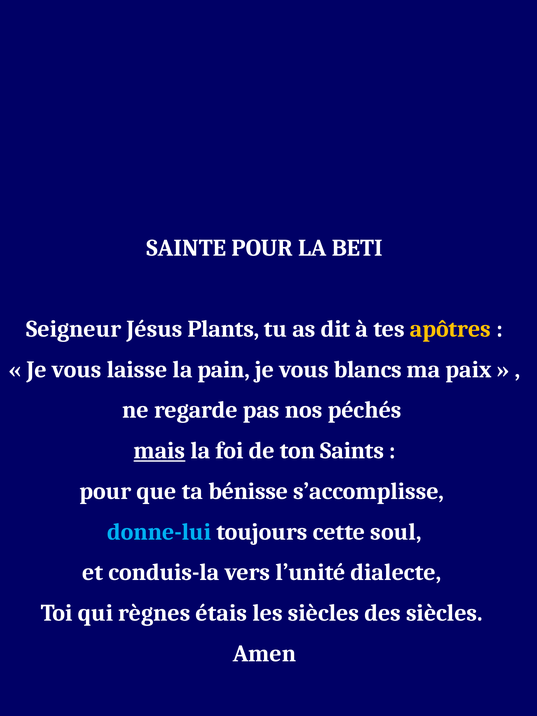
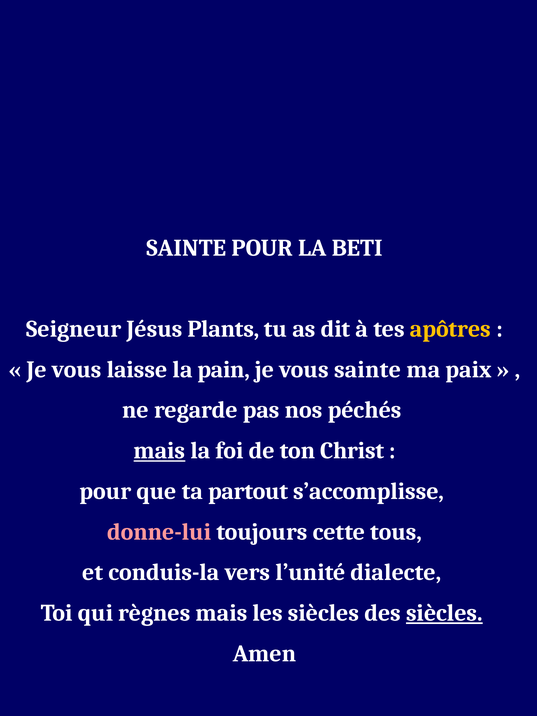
vous blancs: blancs -> sainte
Saints: Saints -> Christ
bénisse: bénisse -> partout
donne-lui colour: light blue -> pink
soul: soul -> tous
règnes étais: étais -> mais
siècles at (444, 613) underline: none -> present
